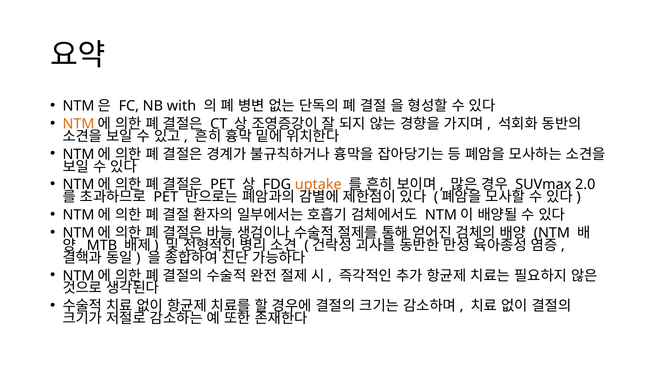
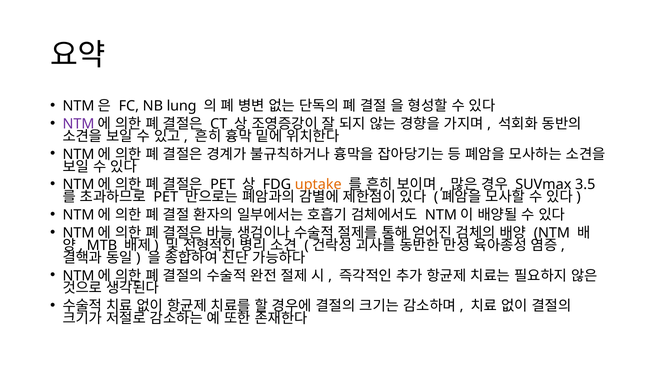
with: with -> lung
NTM at (79, 124) colour: orange -> purple
2.0: 2.0 -> 3.5
